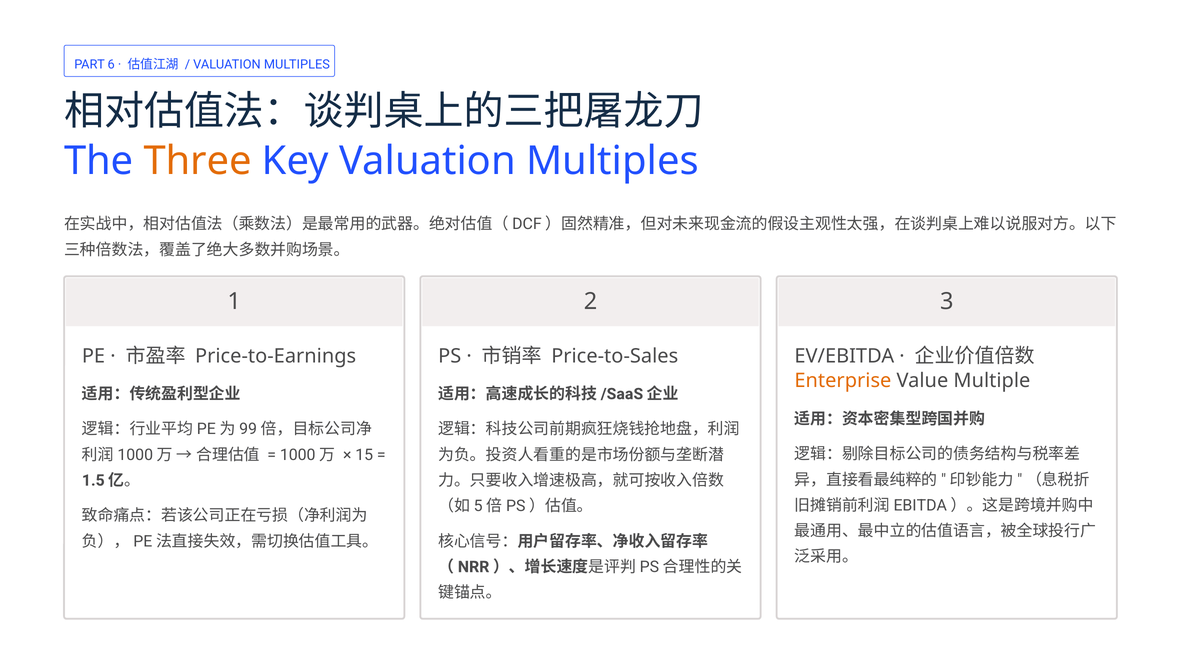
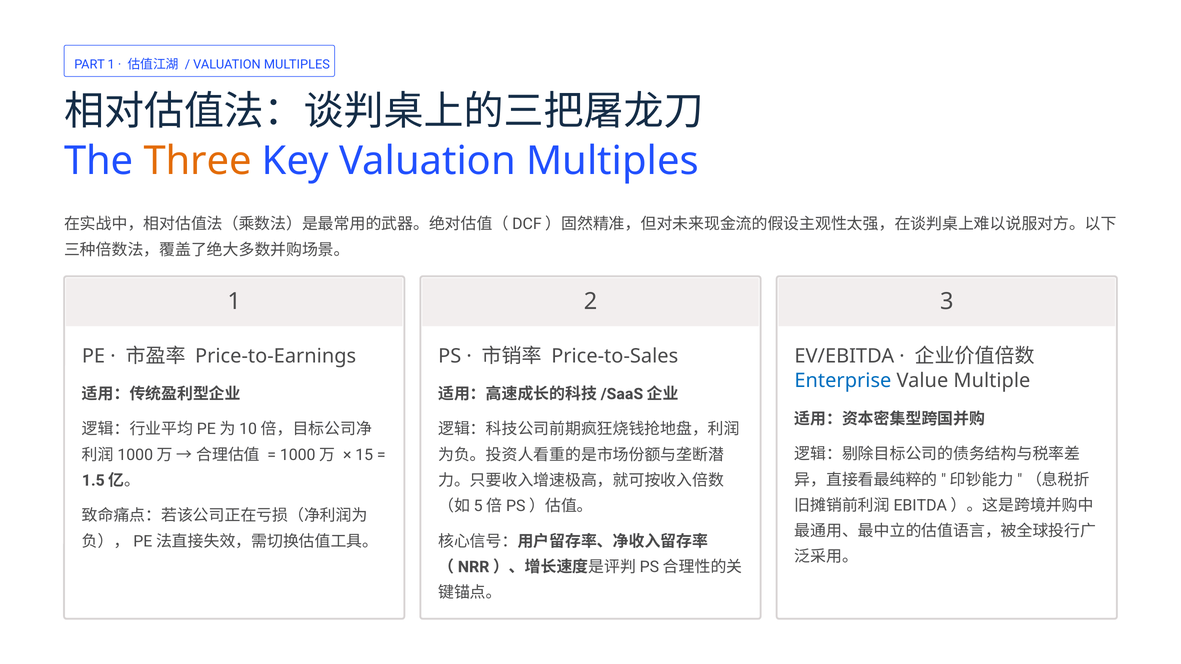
PART 6: 6 -> 1
Enterprise colour: orange -> blue
99: 99 -> 10
